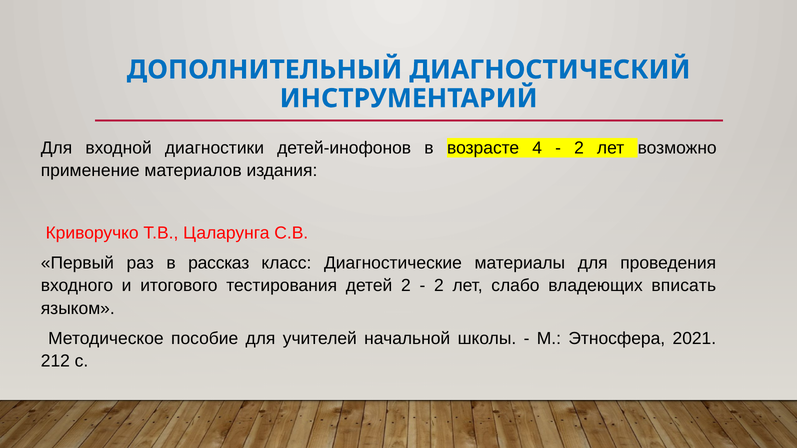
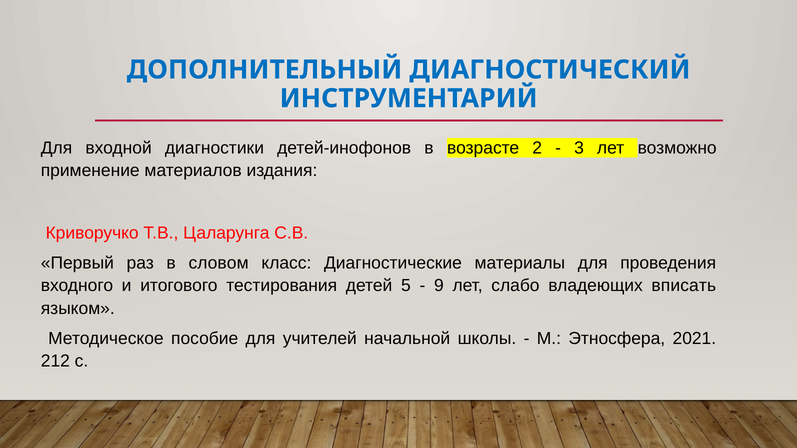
4: 4 -> 2
2 at (579, 148): 2 -> 3
рассказ: рассказ -> словом
детей 2: 2 -> 5
2 at (439, 286): 2 -> 9
